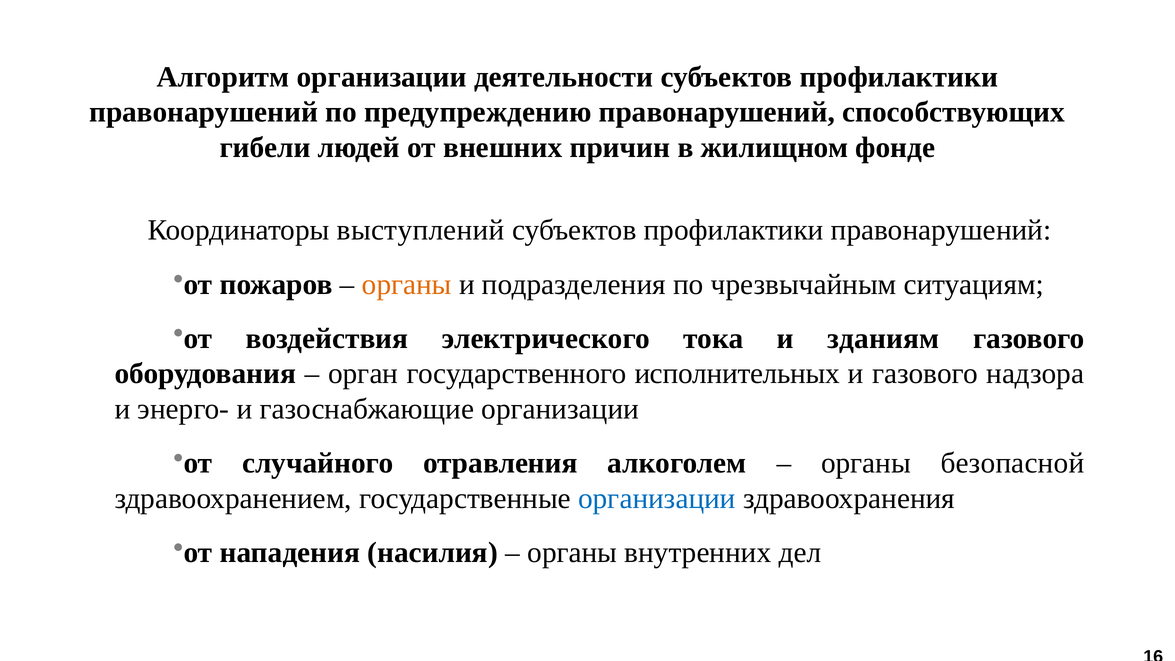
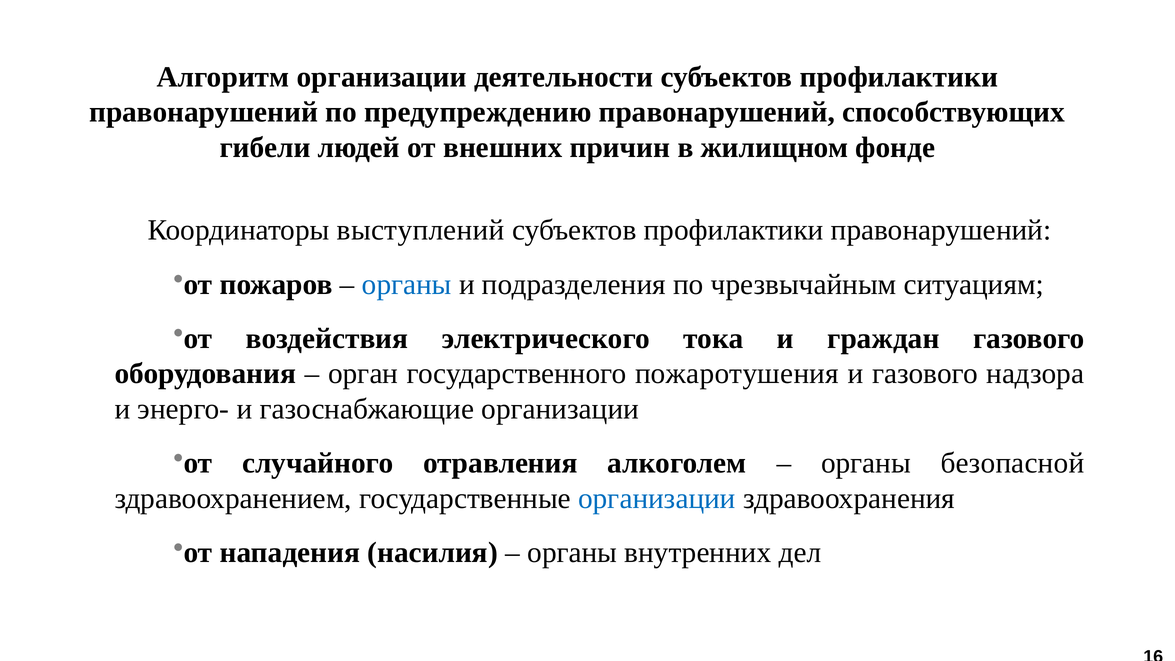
органы at (407, 284) colour: orange -> blue
зданиям: зданиям -> граждан
исполнительных: исполнительных -> пожаротушения
